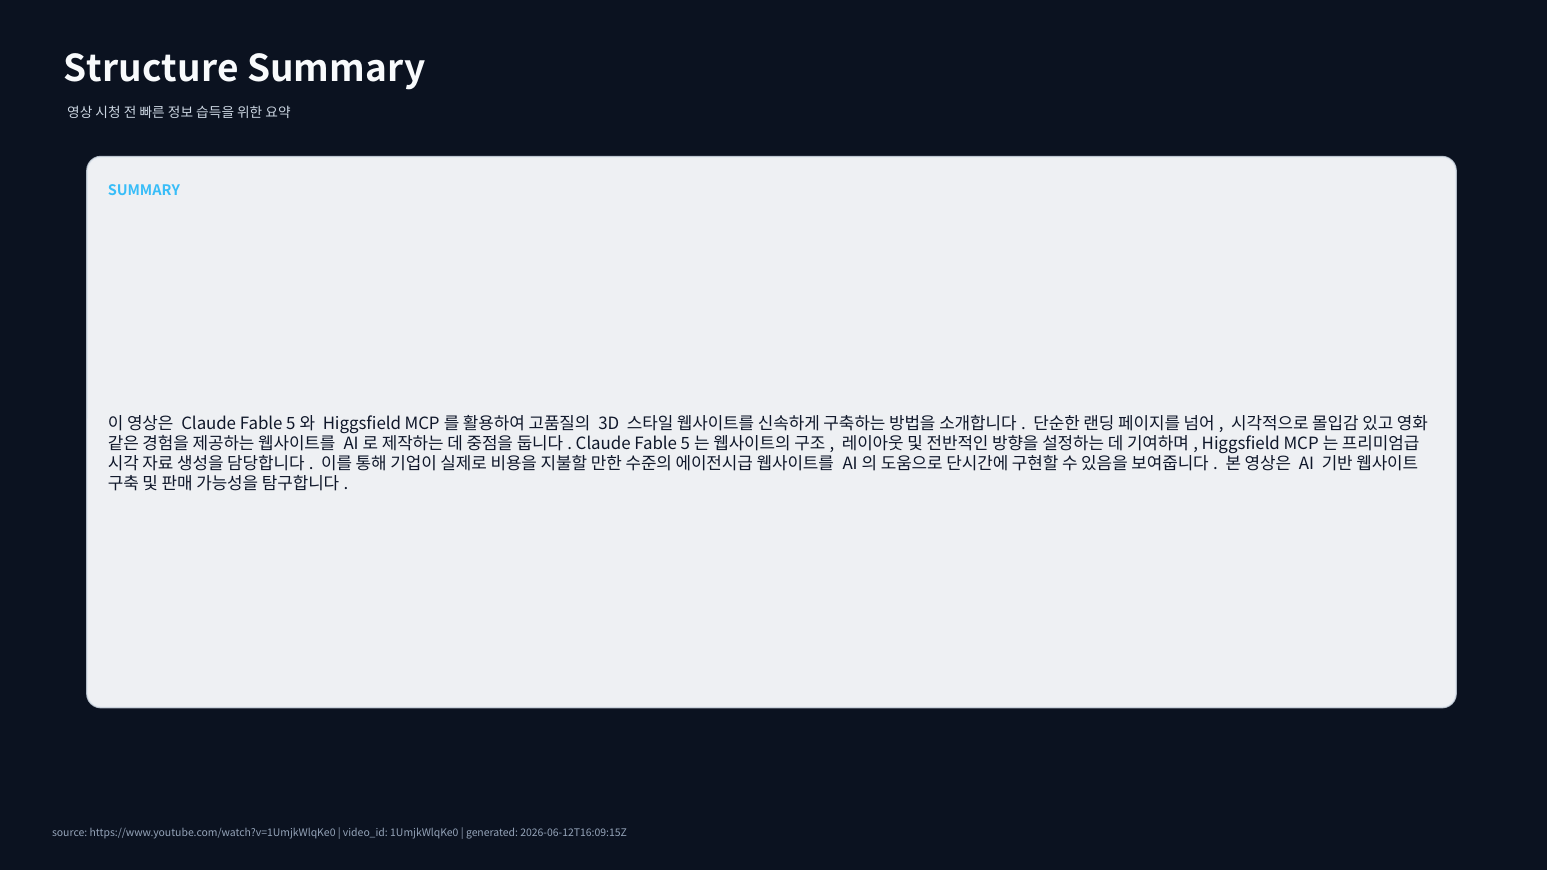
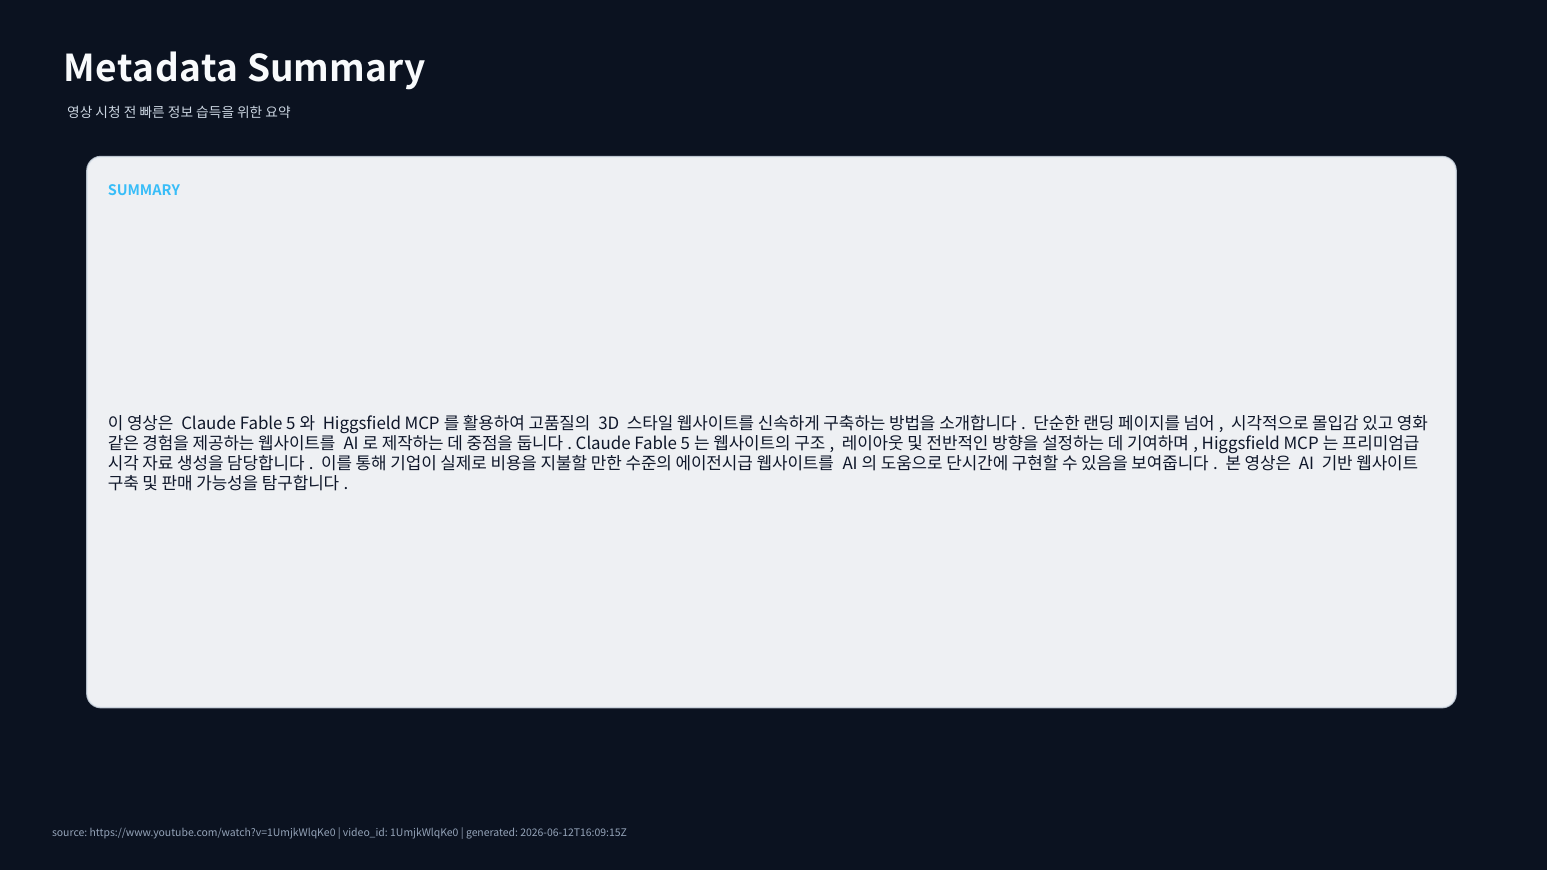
Structure: Structure -> Metadata
